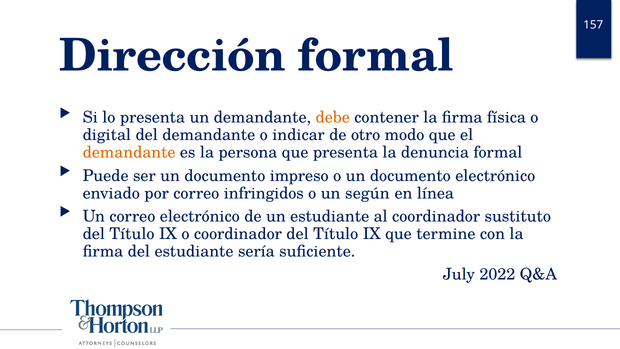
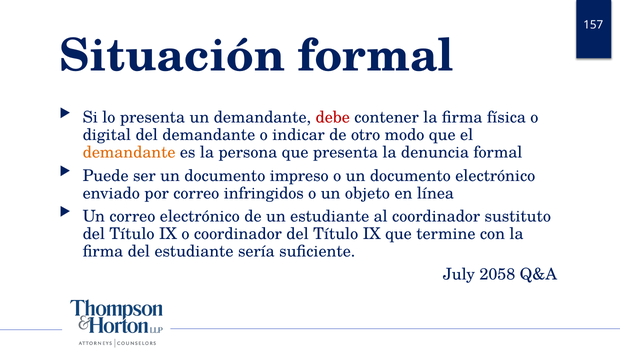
Dirección: Dirección -> Situación
debe colour: orange -> red
según: según -> objeto
2022: 2022 -> 2058
